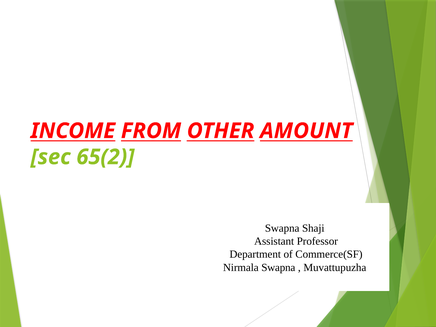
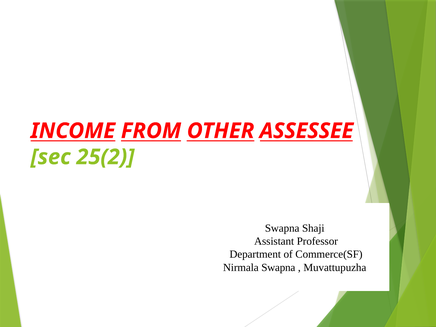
AMOUNT: AMOUNT -> ASSESSEE
65(2: 65(2 -> 25(2
